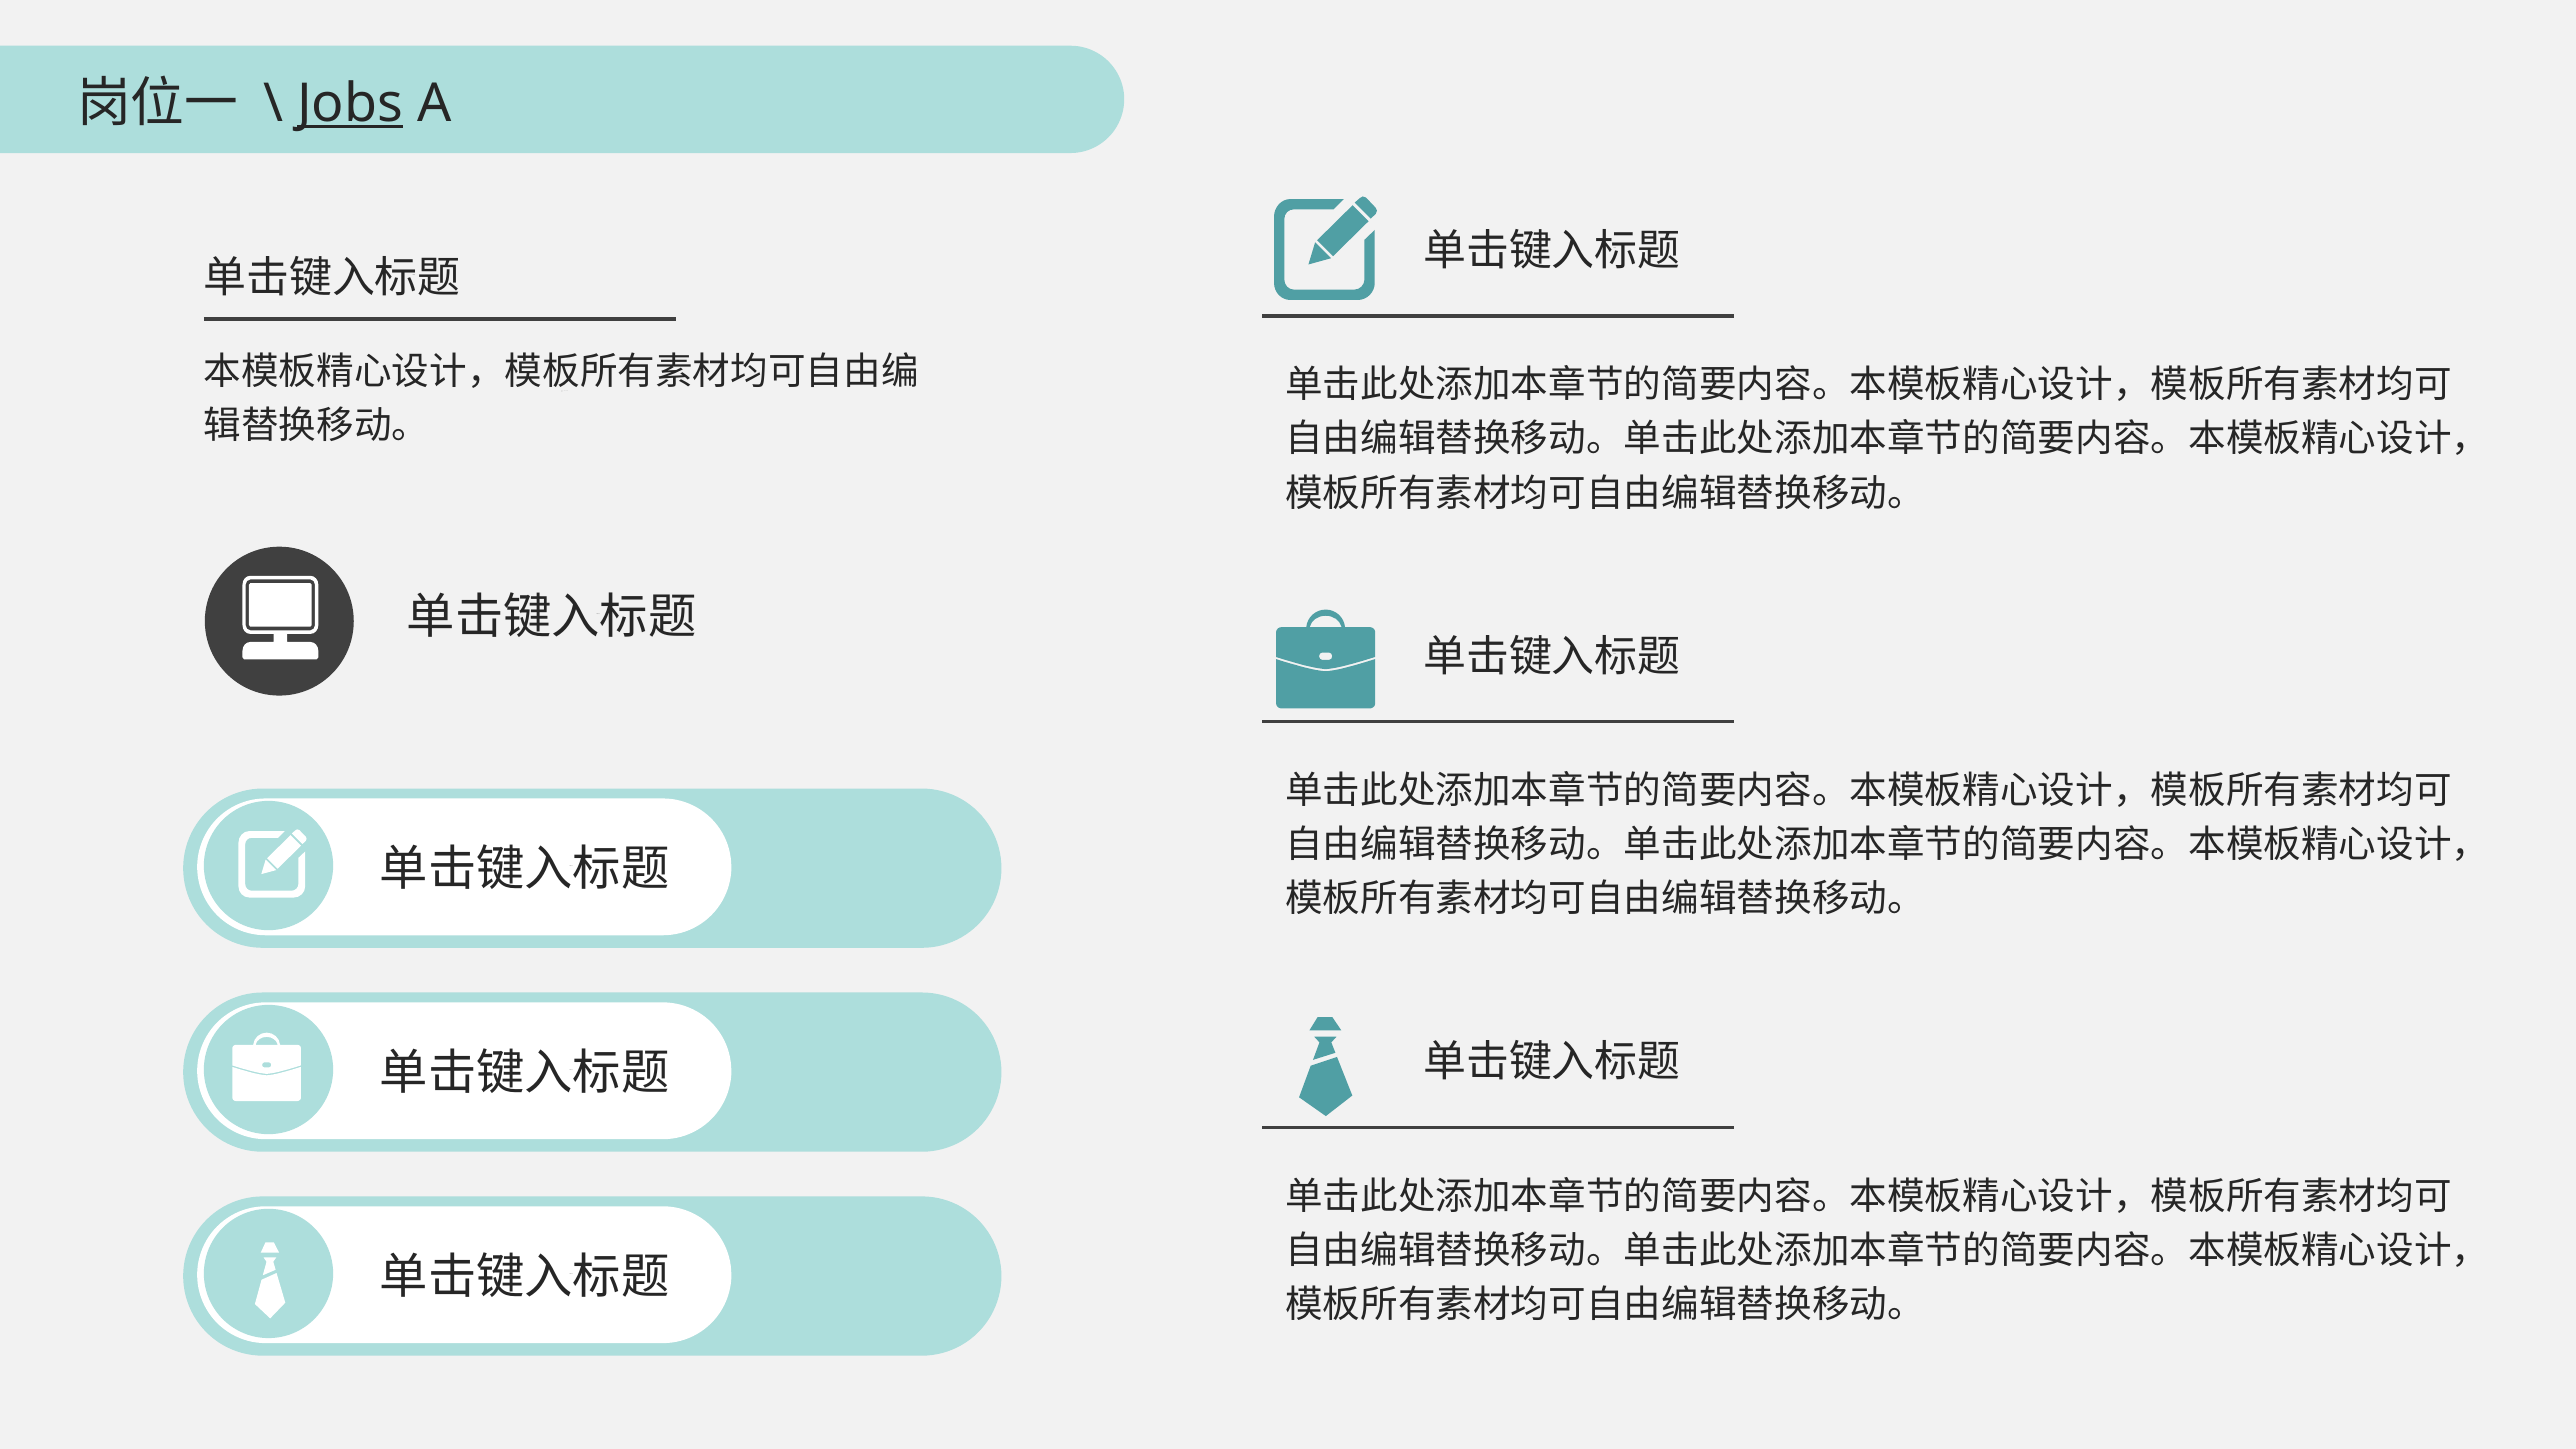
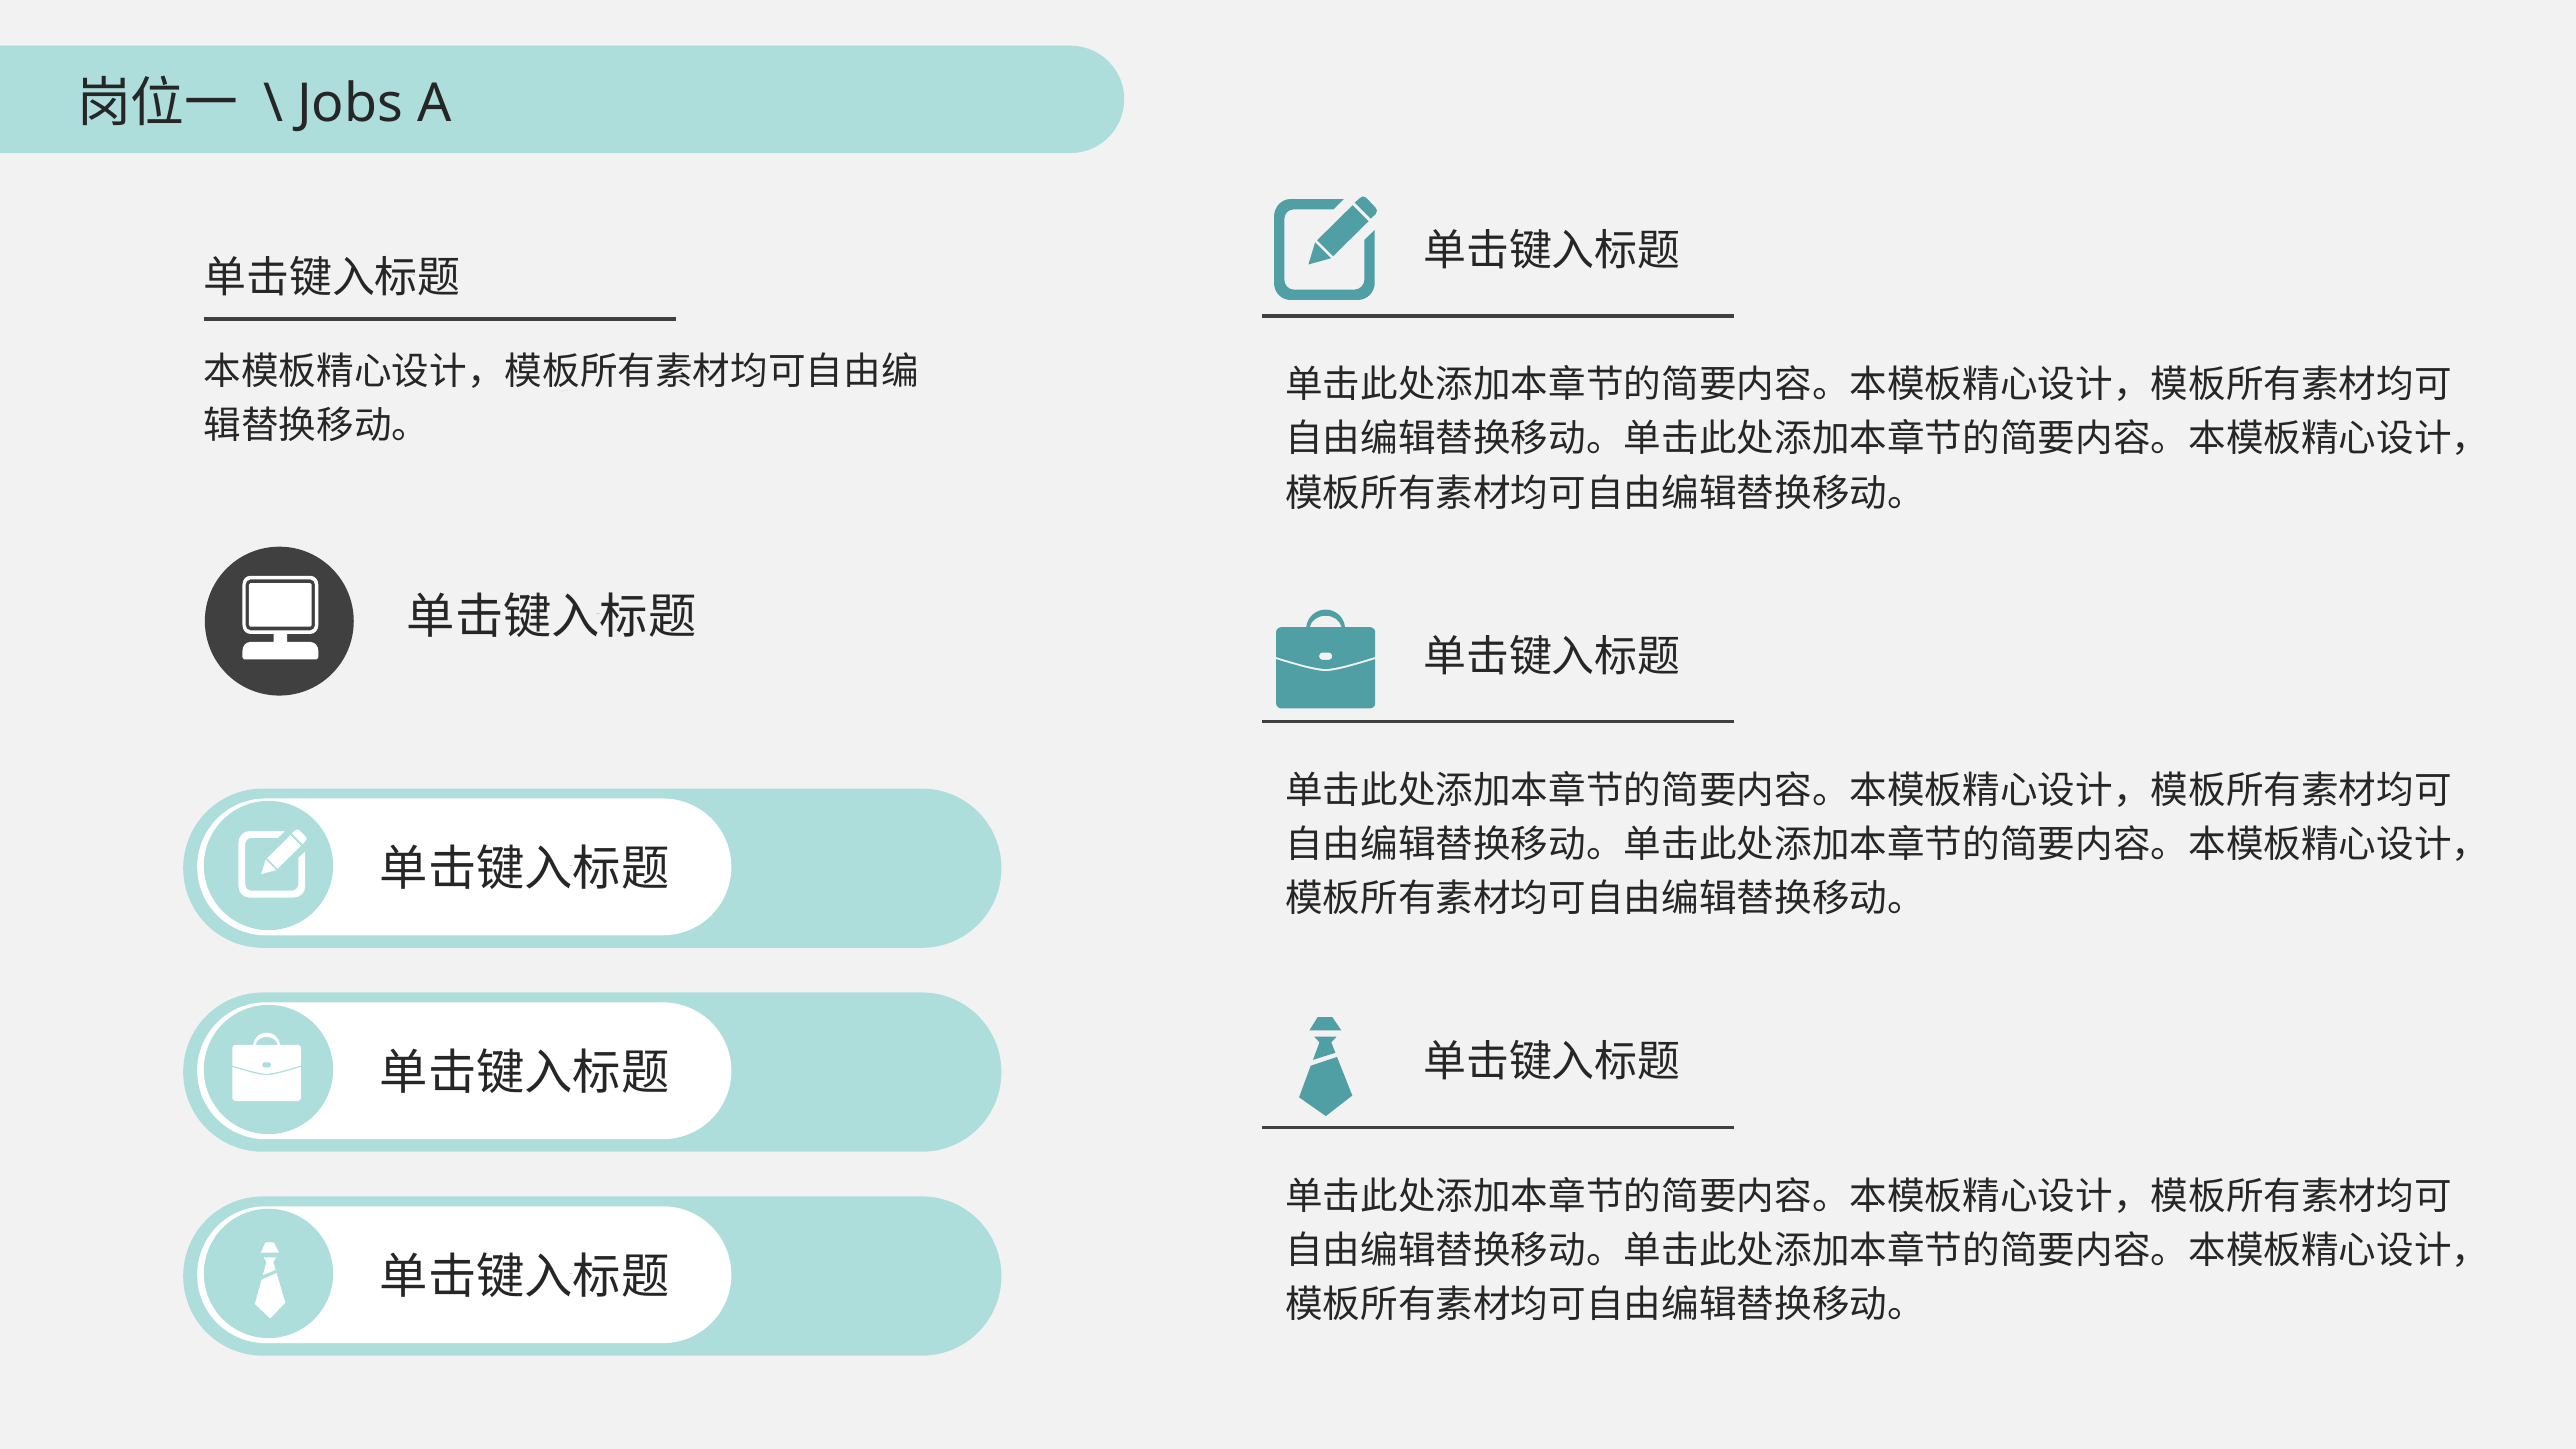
Jobs underline: present -> none
